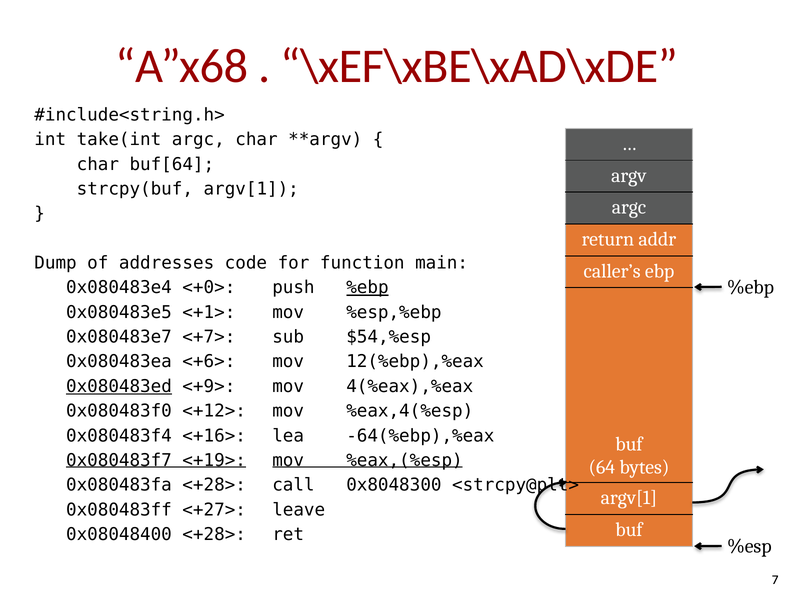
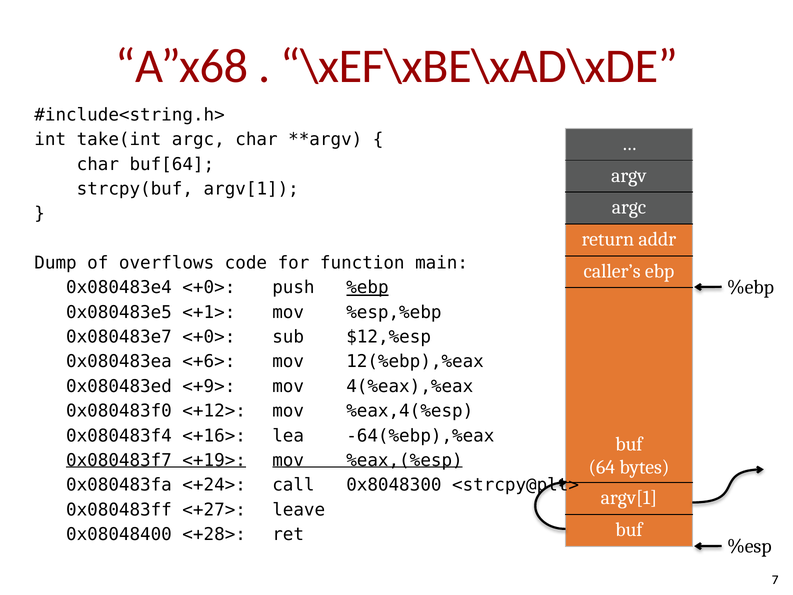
addresses: addresses -> overflows
0x080483e7 <+7>: <+7> -> <+0>
$54,%esp: $54,%esp -> $12,%esp
0x080483ed underline: present -> none
0x080483fa <+28>: <+28> -> <+24>
